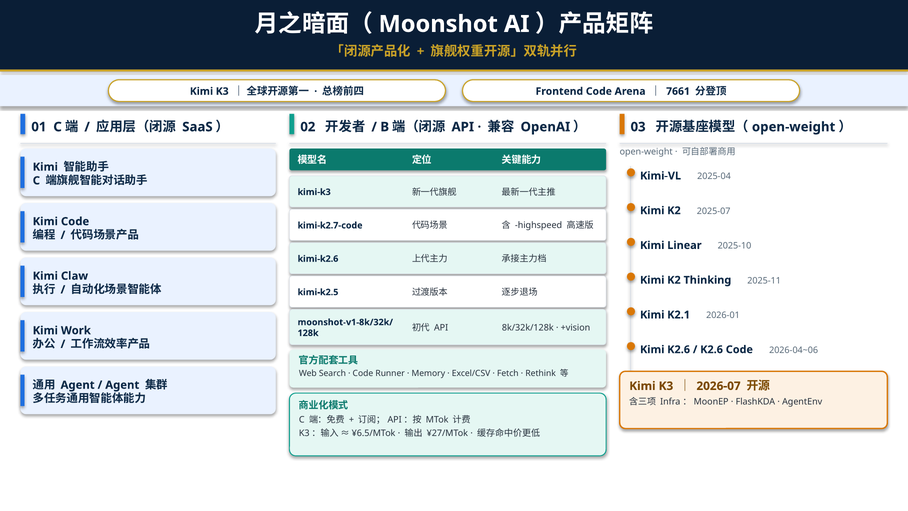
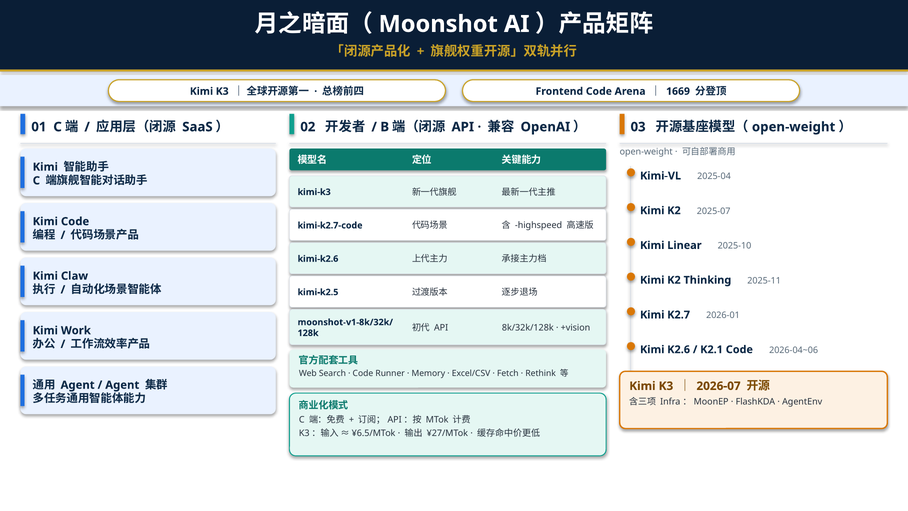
7661: 7661 -> 1669
K2.1: K2.1 -> K2.7
K2.6 at (712, 349): K2.6 -> K2.1
